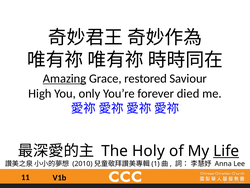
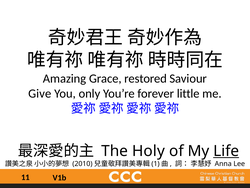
Amazing underline: present -> none
High: High -> Give
died: died -> little
